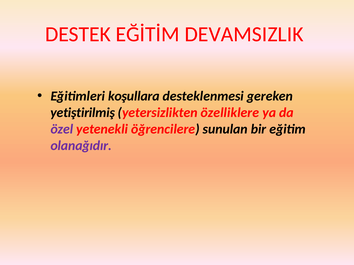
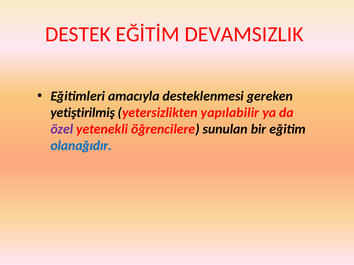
koşullara: koşullara -> amacıyla
özelliklere: özelliklere -> yapılabilir
olanağıdır colour: purple -> blue
